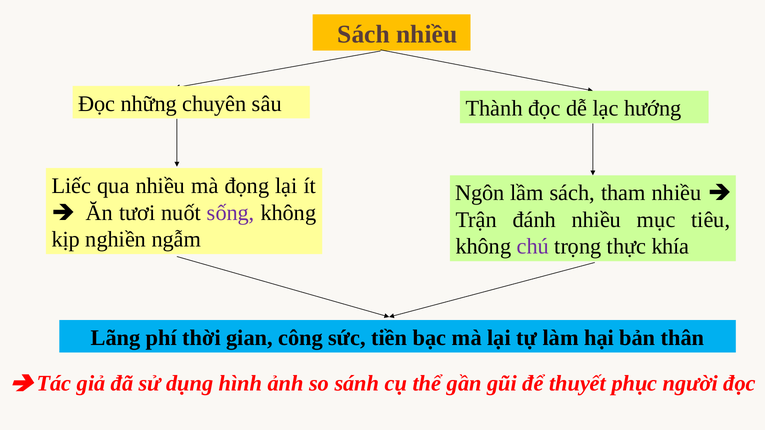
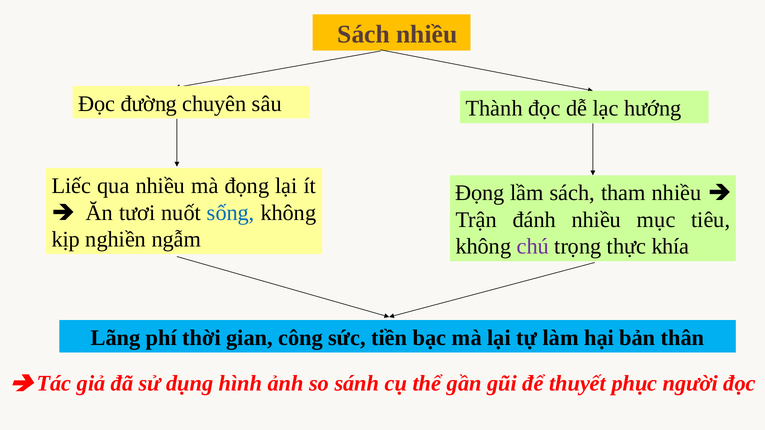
những: những -> đường
Ngôn at (480, 193): Ngôn -> Đọng
sống colour: purple -> blue
